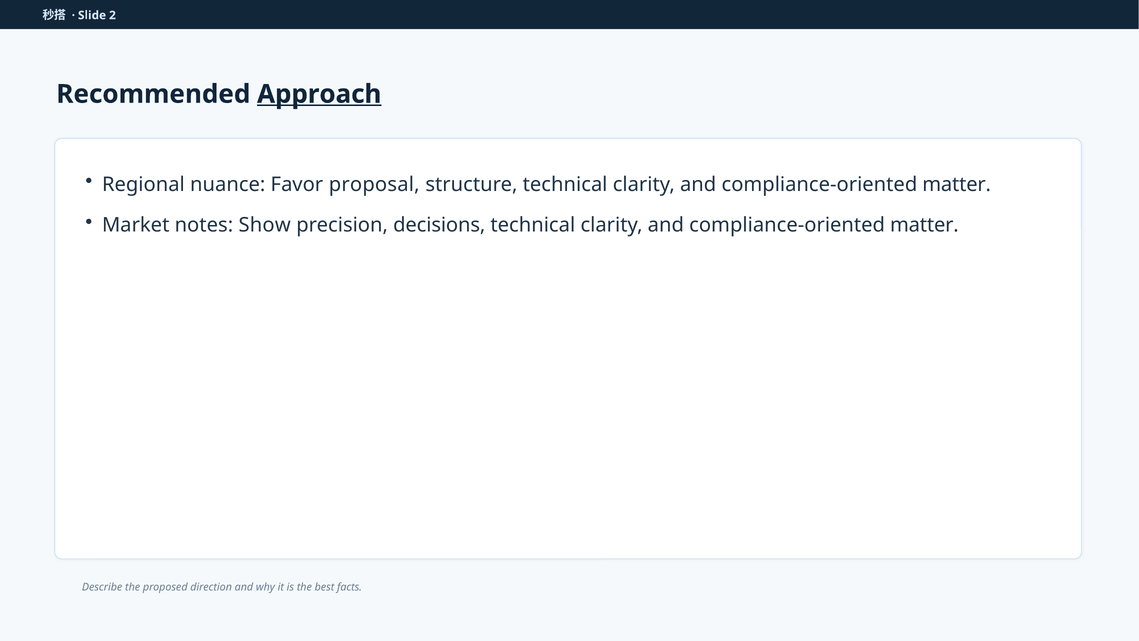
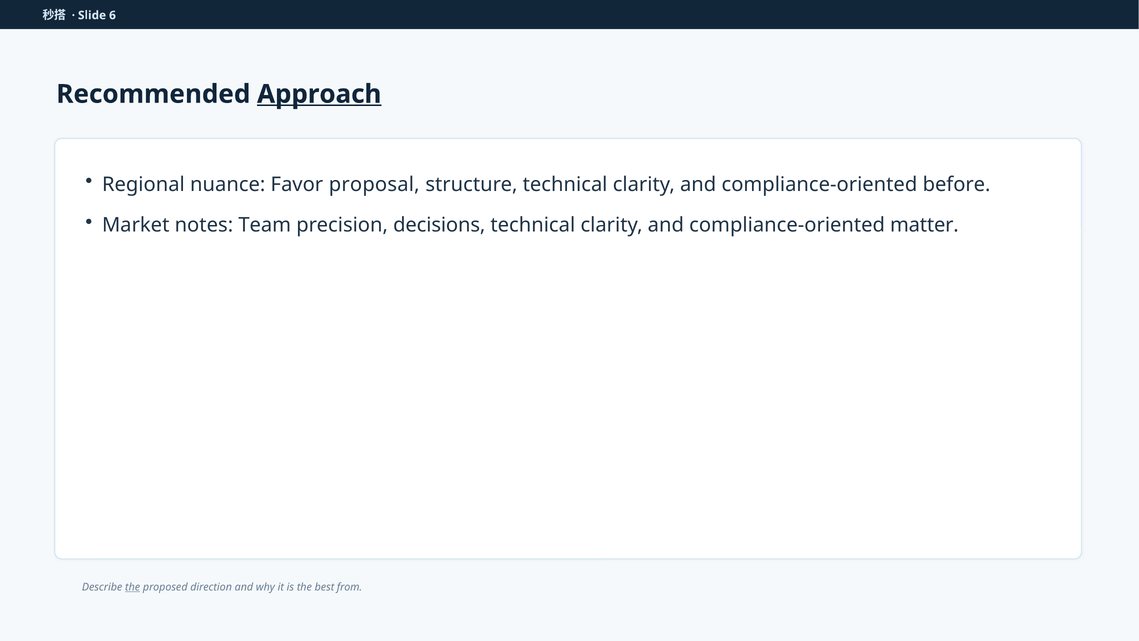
2: 2 -> 6
matter at (957, 184): matter -> before
Show: Show -> Team
the at (133, 587) underline: none -> present
facts: facts -> from
